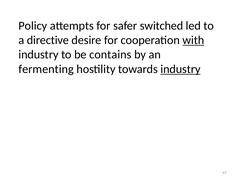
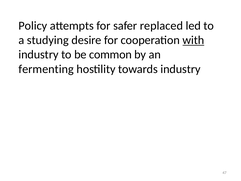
switched: switched -> replaced
directive: directive -> studying
contains: contains -> common
industry at (180, 69) underline: present -> none
